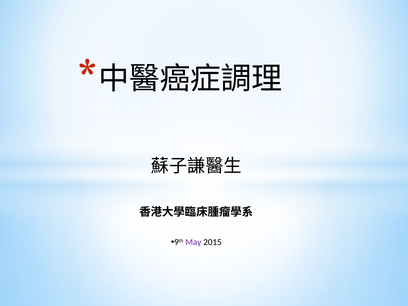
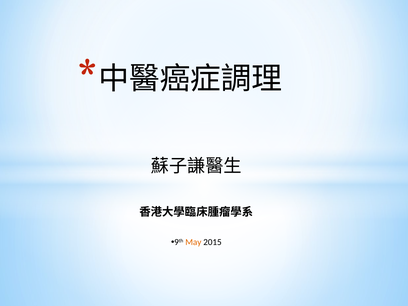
May colour: purple -> orange
